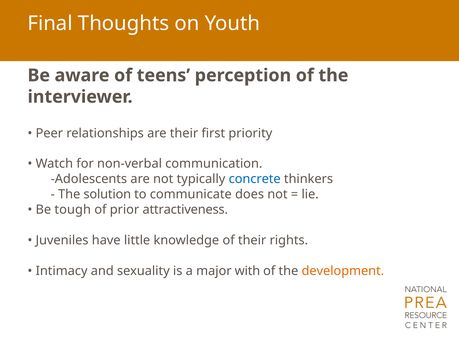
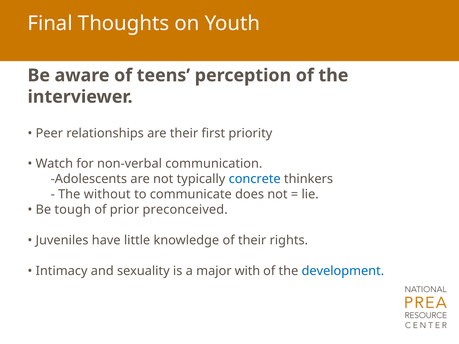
solution: solution -> without
attractiveness: attractiveness -> preconceived
development colour: orange -> blue
